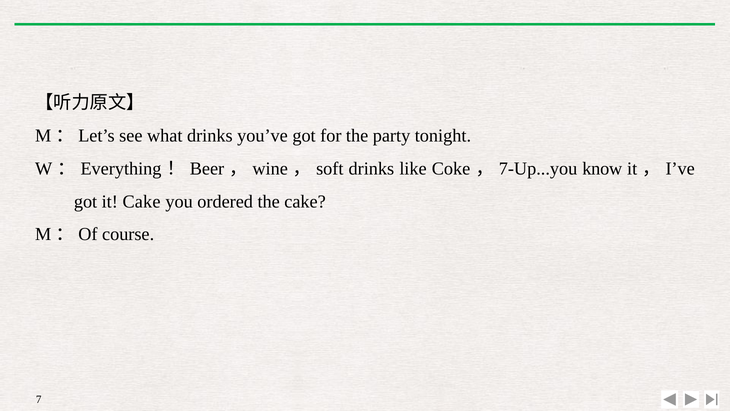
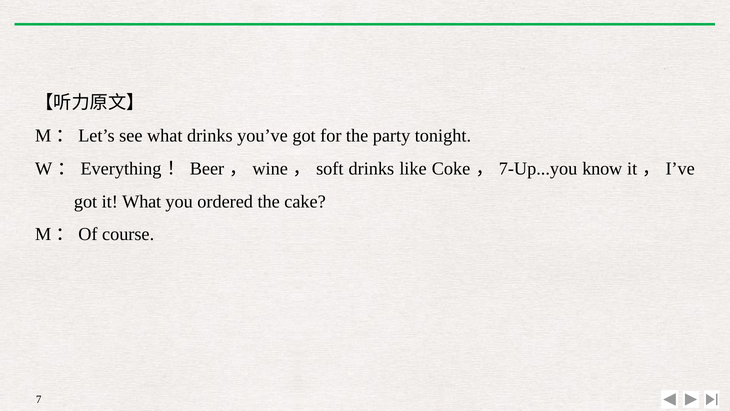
it Cake: Cake -> What
